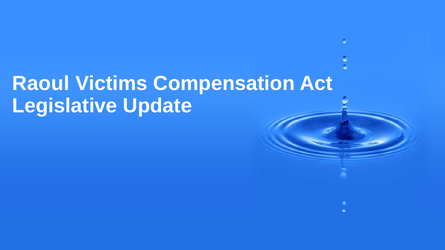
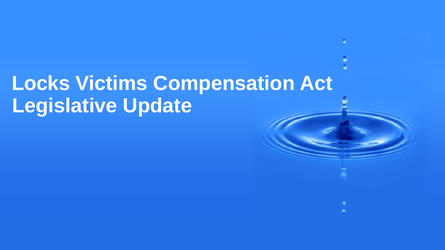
Raoul: Raoul -> Locks
